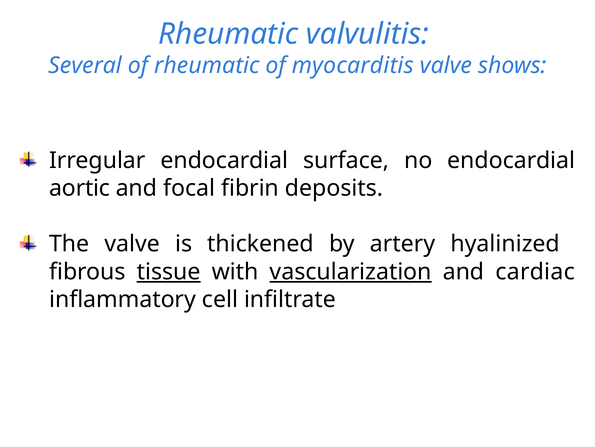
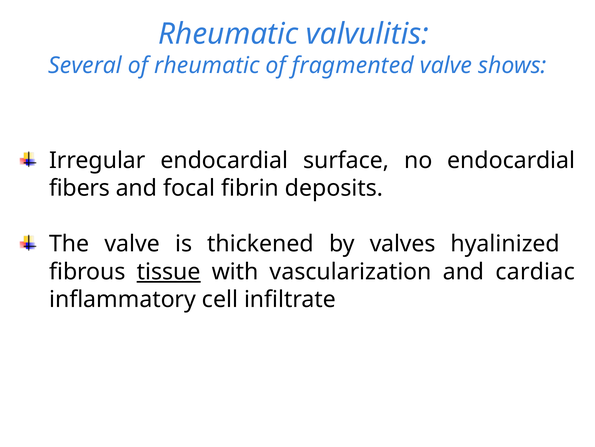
myocarditis: myocarditis -> fragmented
aortic: aortic -> fibers
artery: artery -> valves
vascularization underline: present -> none
